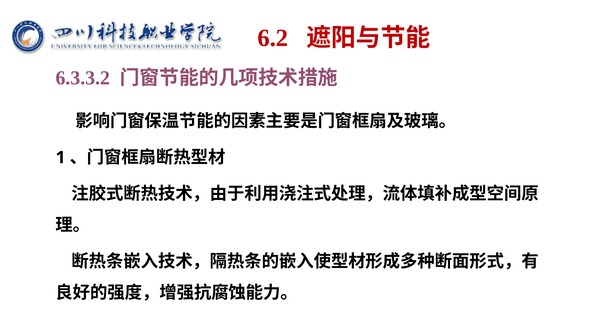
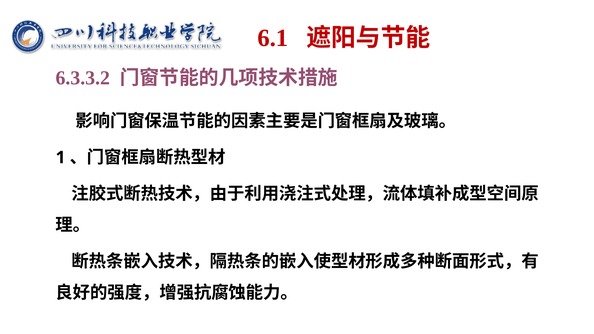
6.2: 6.2 -> 6.1
